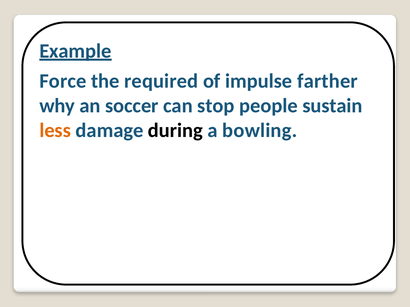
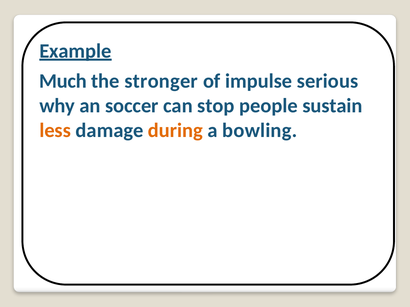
Force: Force -> Much
required: required -> stronger
farther: farther -> serious
during colour: black -> orange
